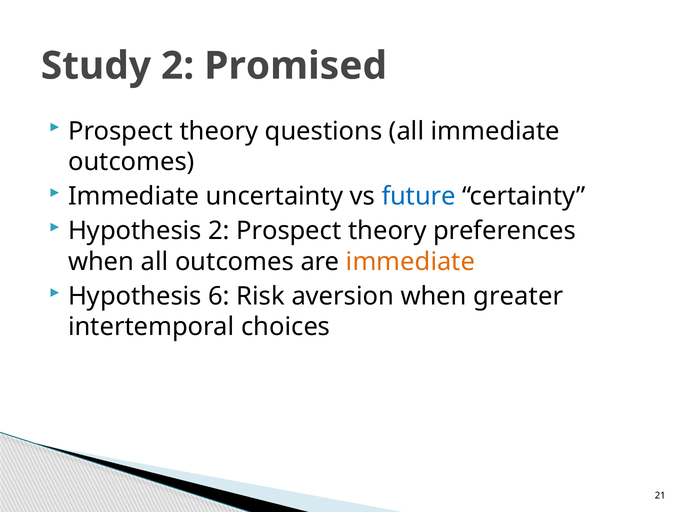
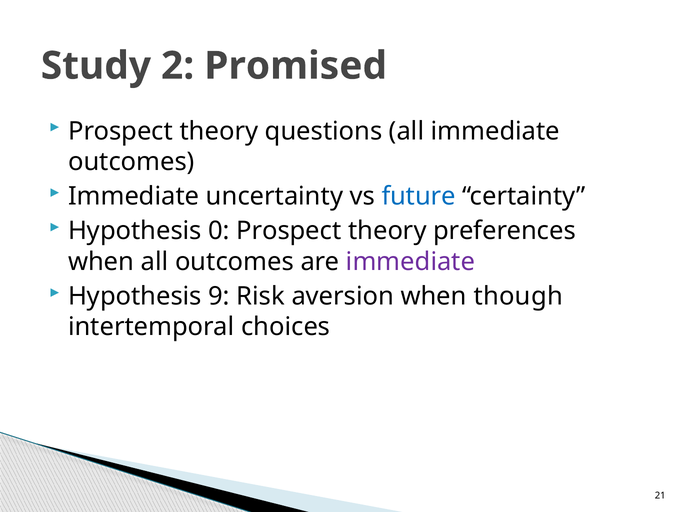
Hypothesis 2: 2 -> 0
immediate at (411, 261) colour: orange -> purple
6: 6 -> 9
greater: greater -> though
